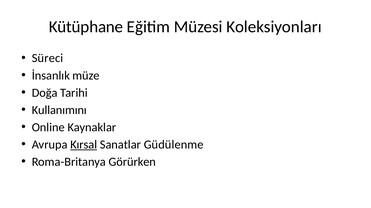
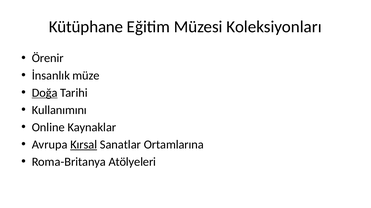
Süreci: Süreci -> Örenir
Doğa underline: none -> present
Güdülenme: Güdülenme -> Ortamlarına
Görürken: Görürken -> Atölyeleri
